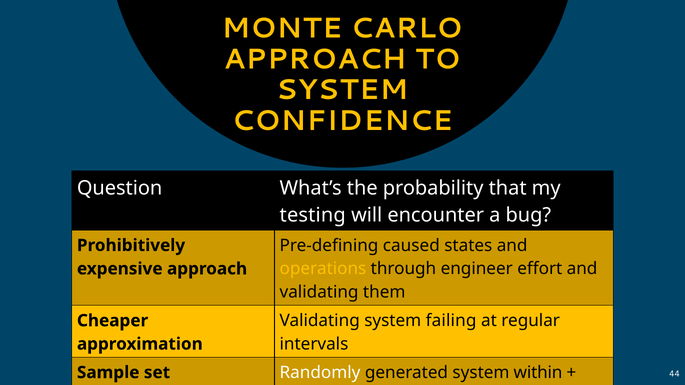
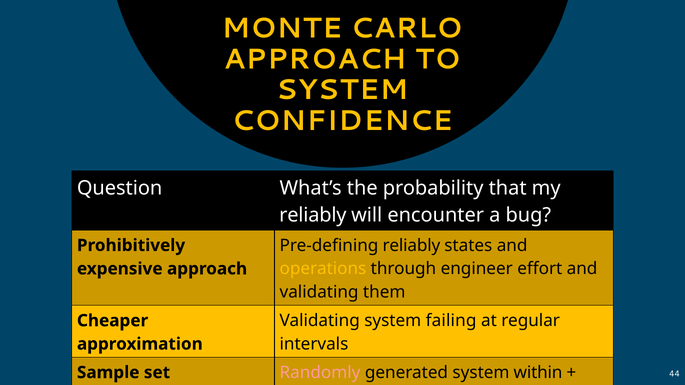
testing at (313, 215): testing -> reliably
Pre-defining caused: caused -> reliably
Randomly colour: white -> pink
